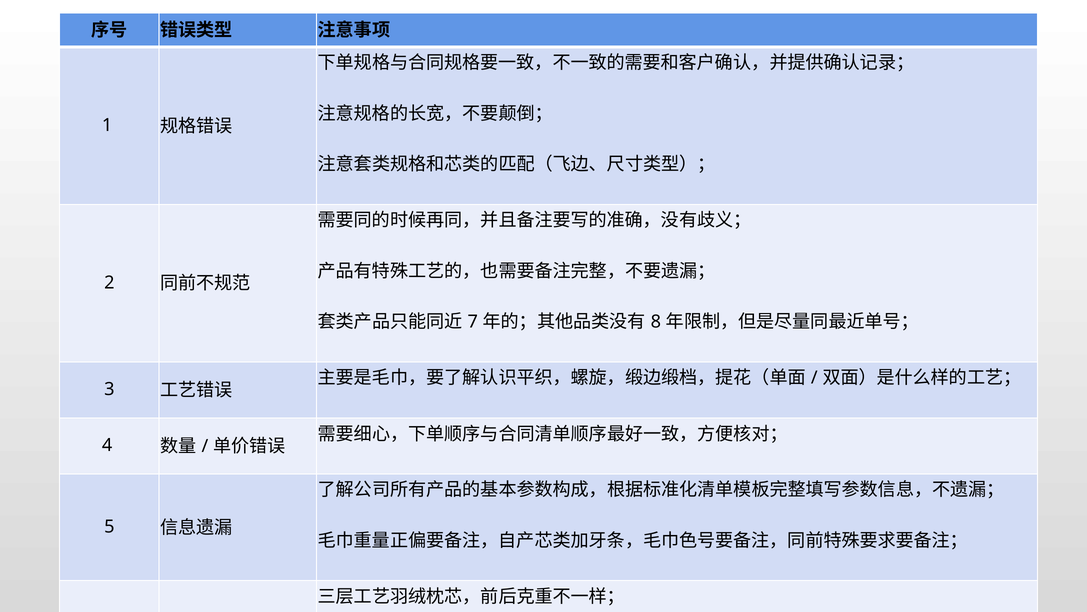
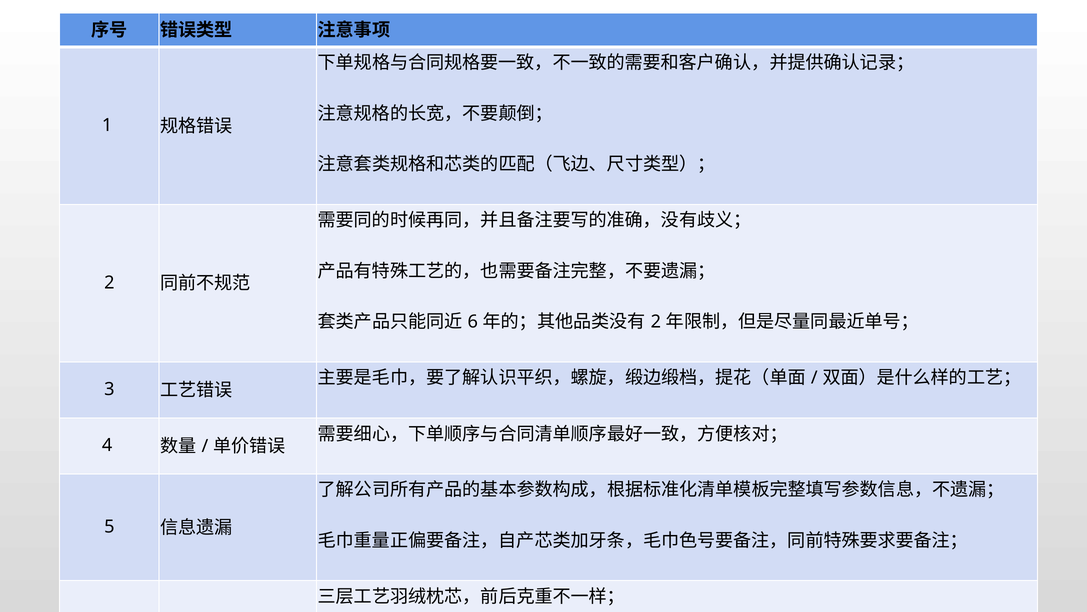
7 at (473, 322): 7 -> 6
8 at (656, 322): 8 -> 2
